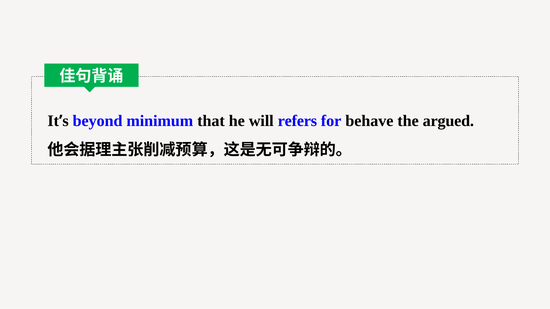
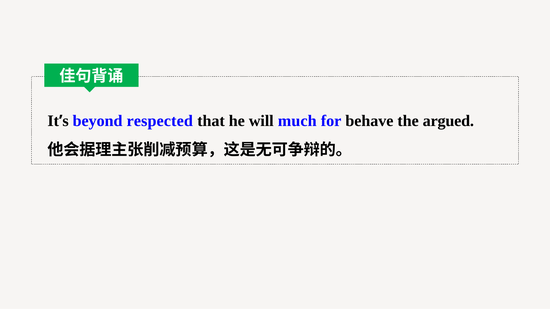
minimum: minimum -> respected
refers: refers -> much
